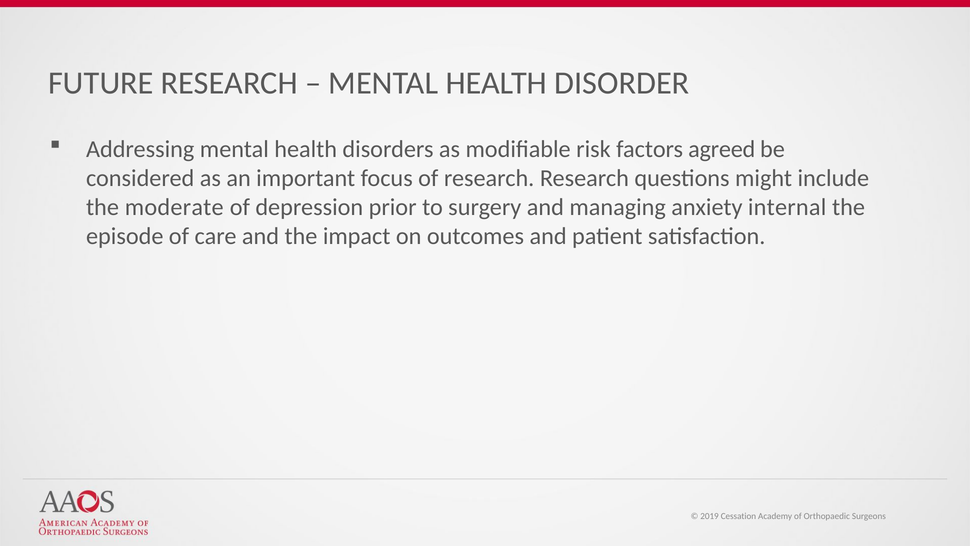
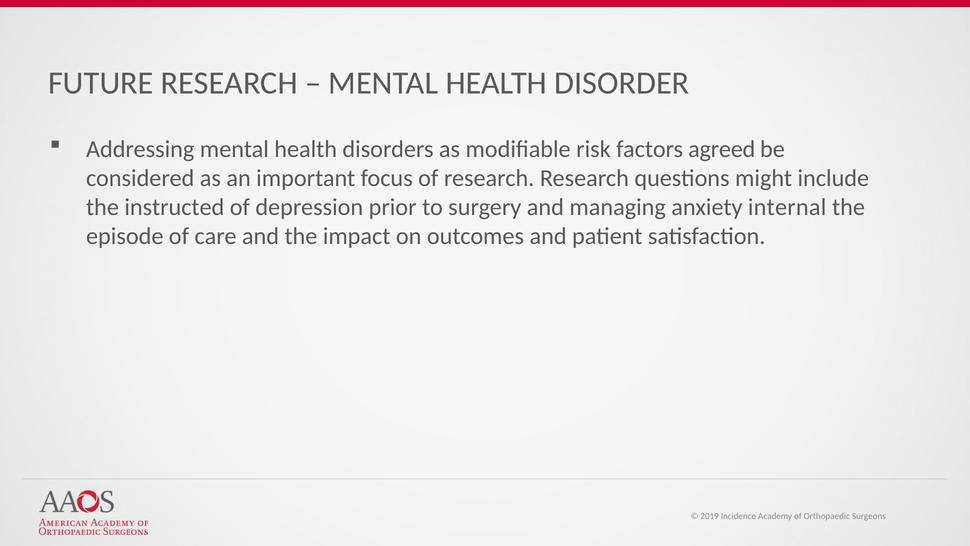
moderate: moderate -> instructed
Cessation: Cessation -> Incidence
